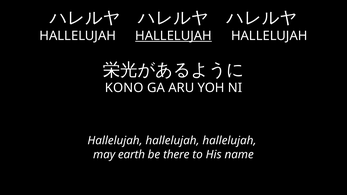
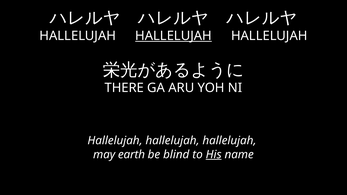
KONO: KONO -> THERE
there: there -> blind
His underline: none -> present
